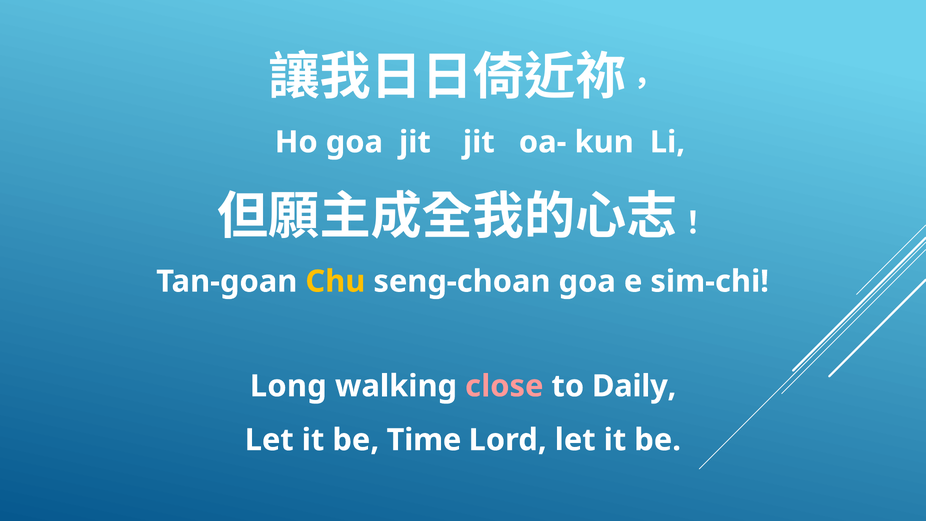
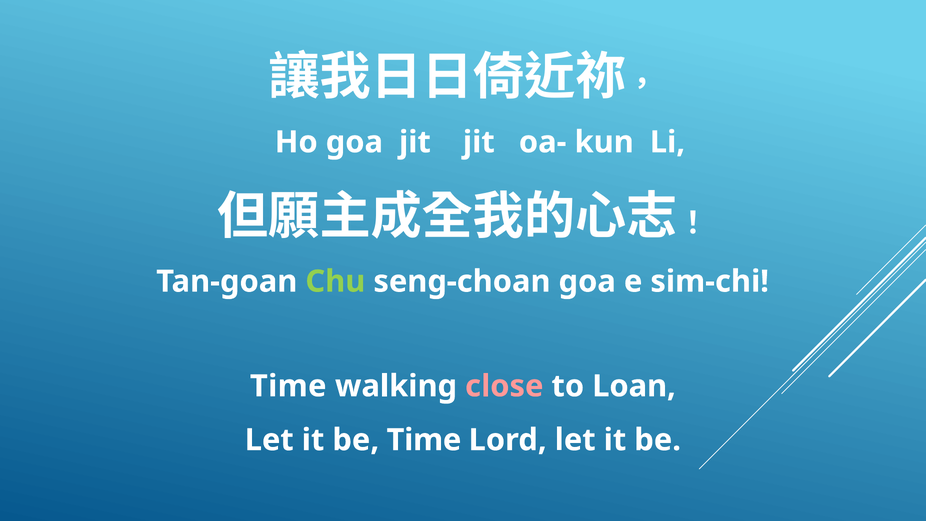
Chu colour: yellow -> light green
Long at (288, 386): Long -> Time
Daily: Daily -> Loan
